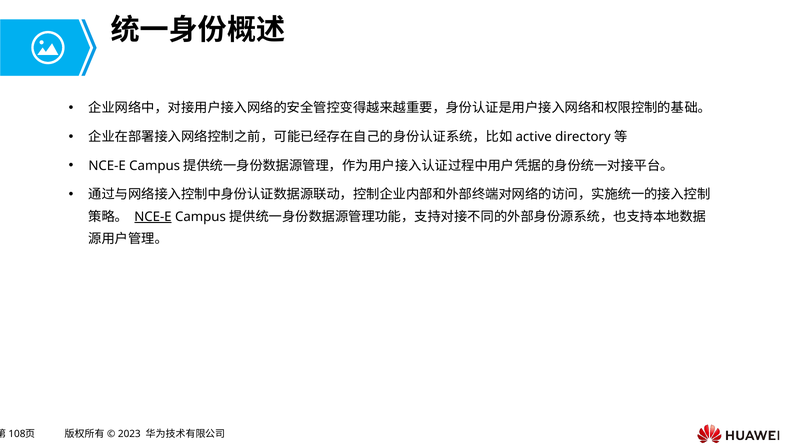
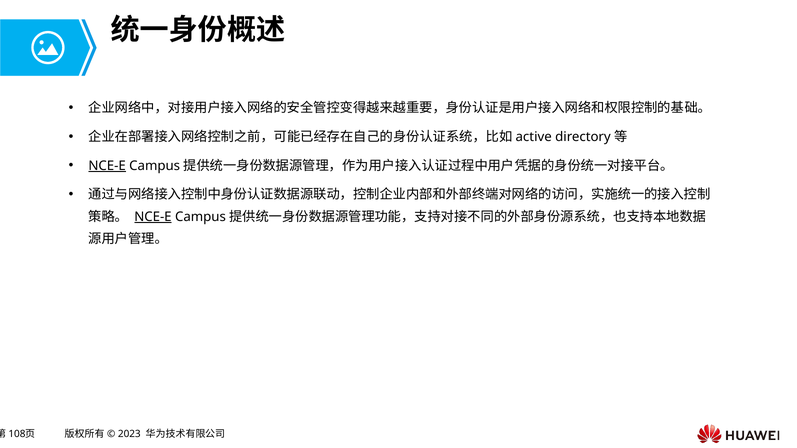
NCE-E at (107, 166) underline: none -> present
